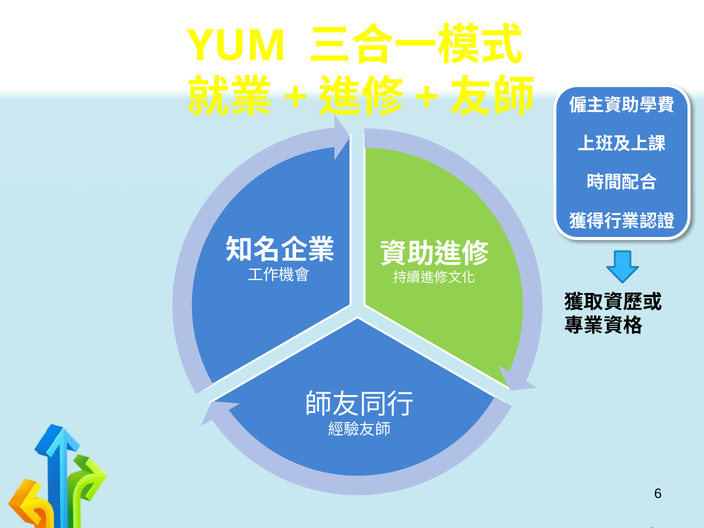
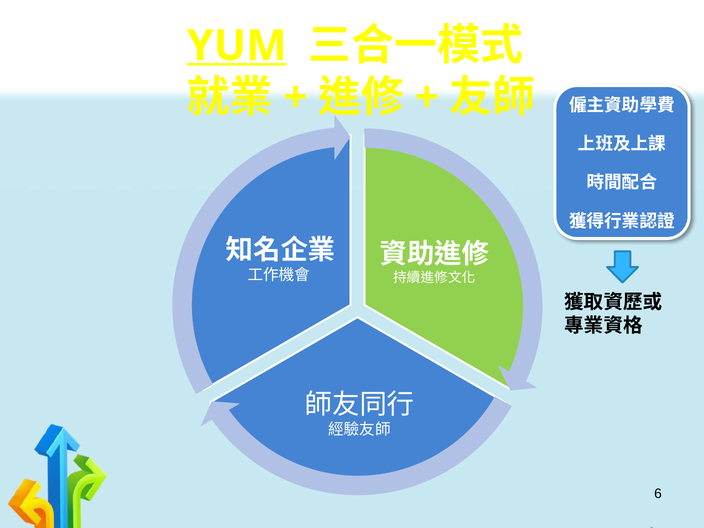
YUM underline: none -> present
